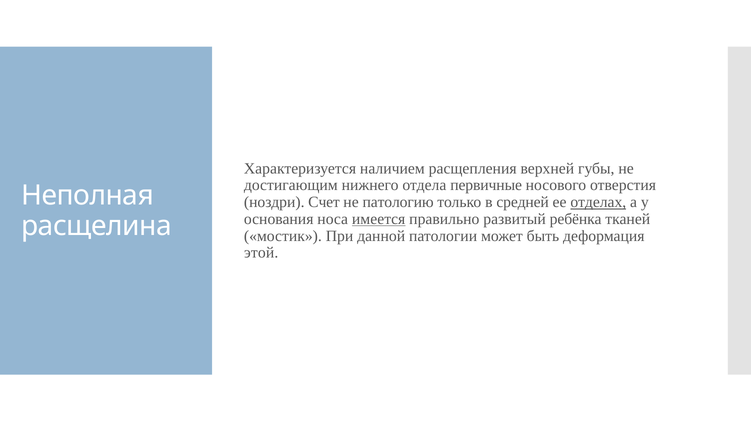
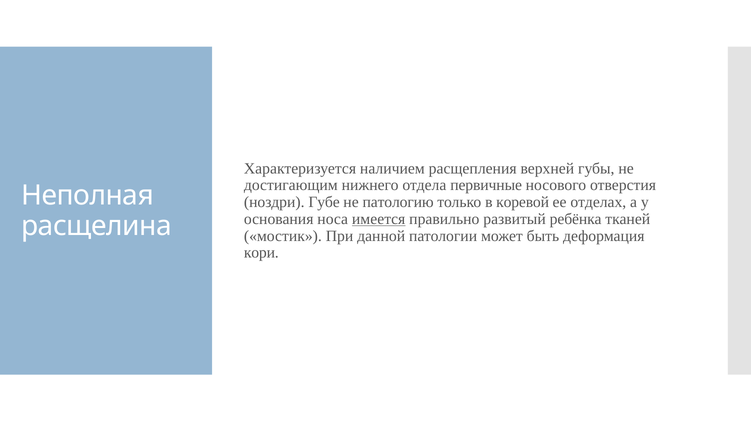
Счет: Счет -> Губе
средней: средней -> коревой
отделах underline: present -> none
этой: этой -> кори
